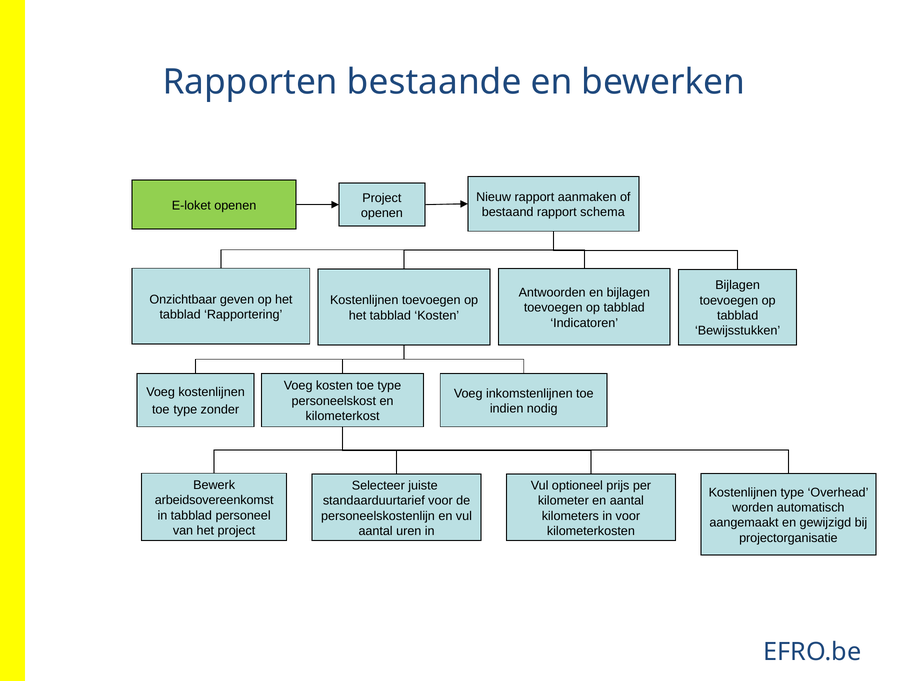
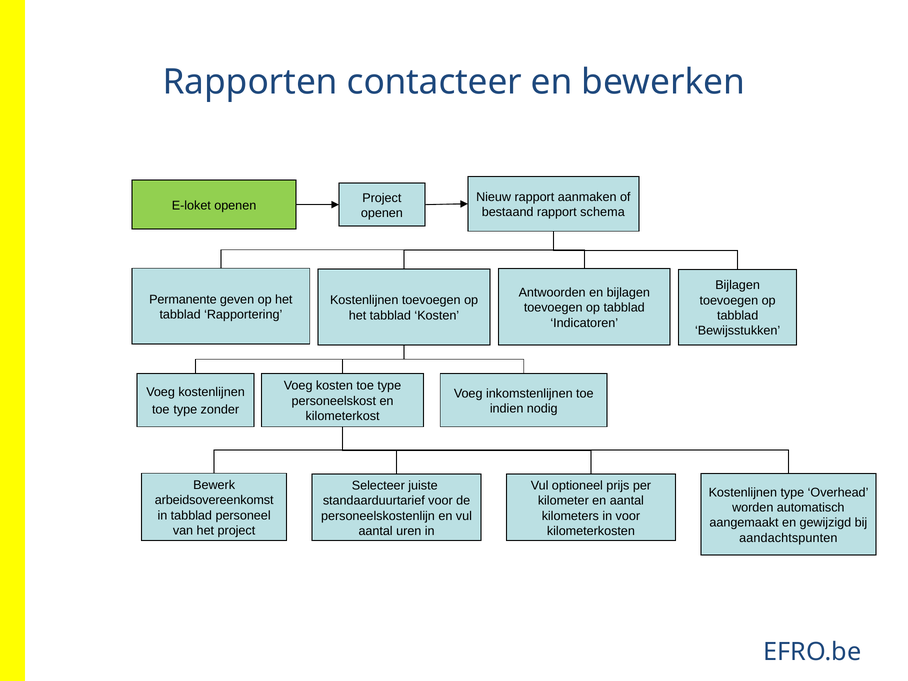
bestaande: bestaande -> contacteer
Onzichtbaar: Onzichtbaar -> Permanente
projectorganisatie: projectorganisatie -> aandachtspunten
